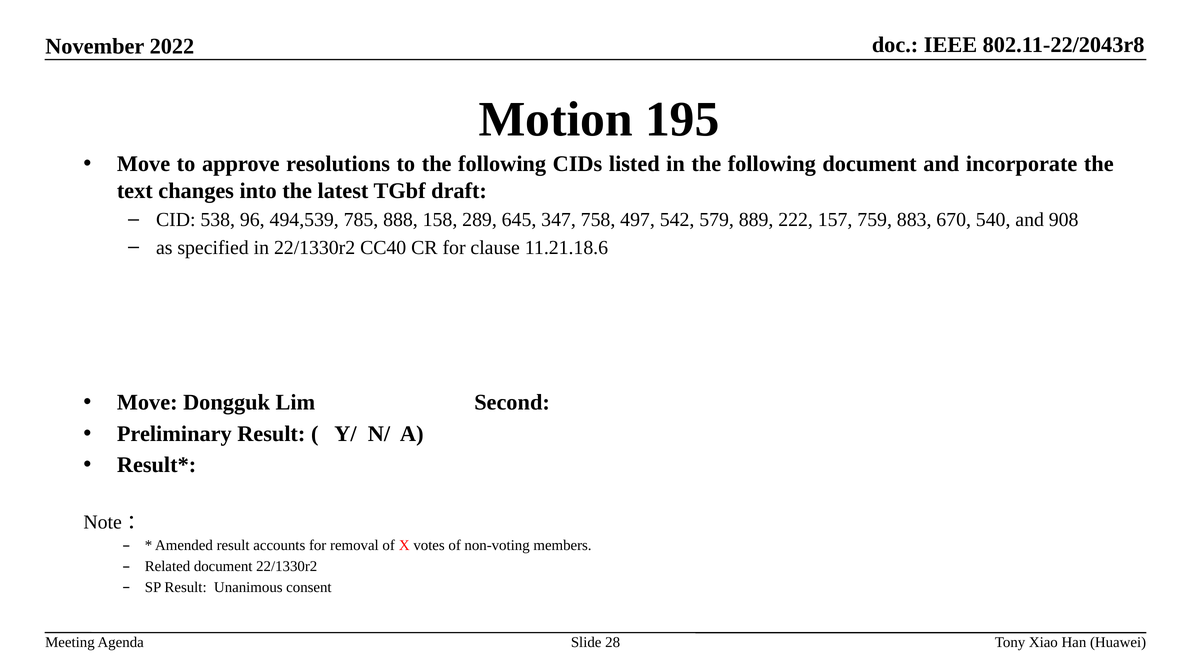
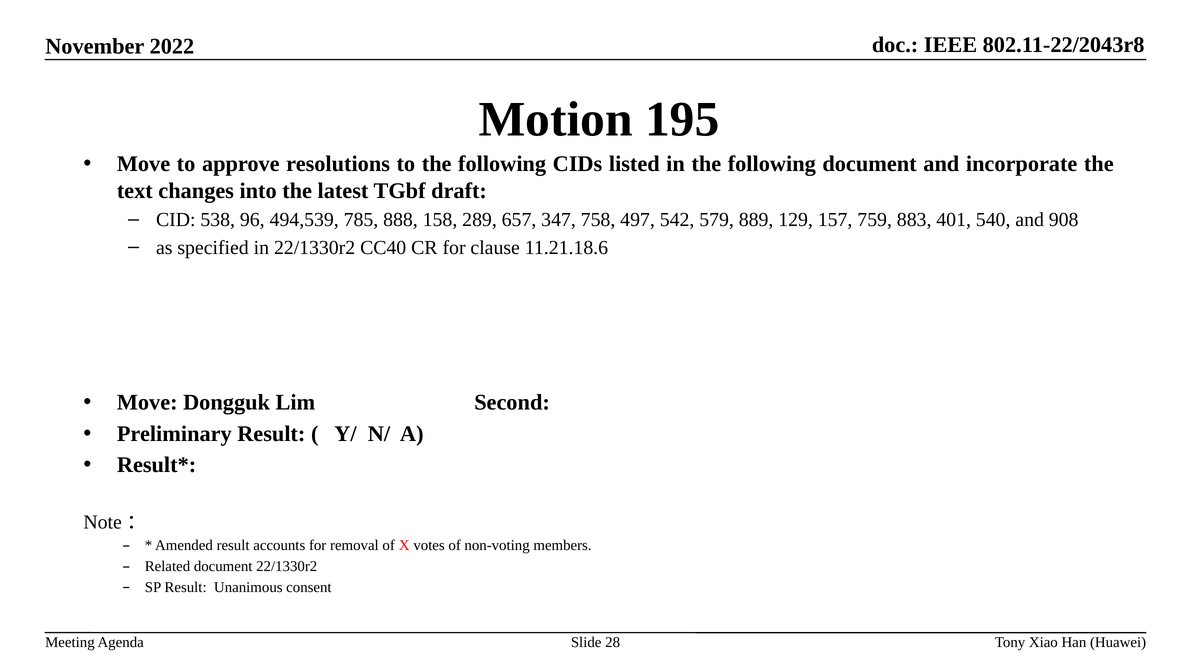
645: 645 -> 657
222: 222 -> 129
670: 670 -> 401
